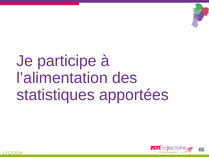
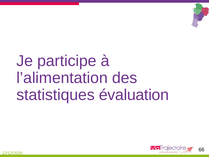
apportées: apportées -> évaluation
